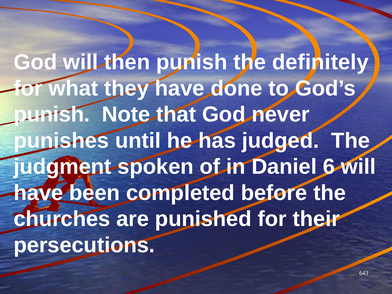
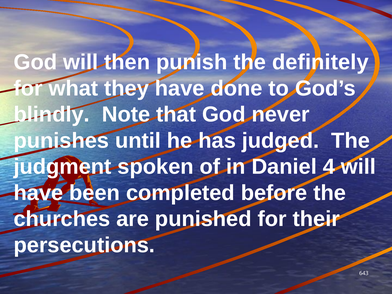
punish at (52, 114): punish -> blindly
6: 6 -> 4
